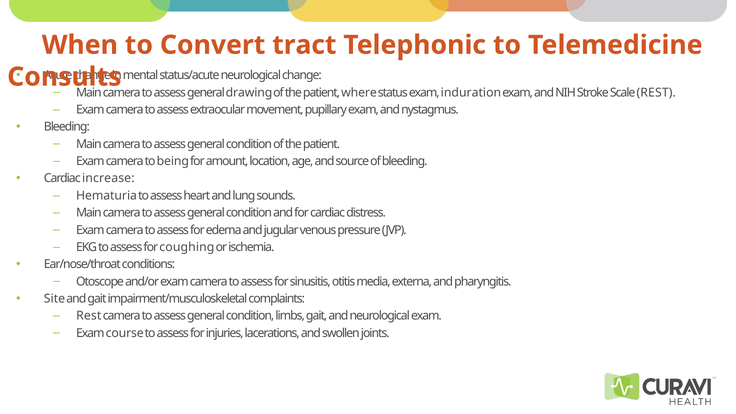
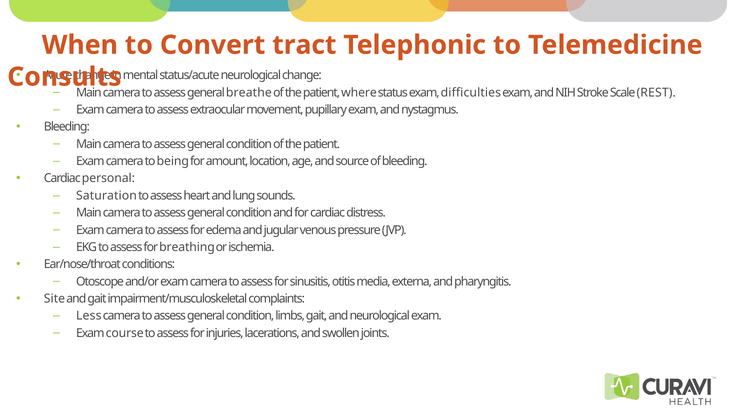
drawing: drawing -> breathe
induration: induration -> difficulties
increase: increase -> personal
Hematuria: Hematuria -> Saturation
coughing: coughing -> breathing
Rest at (89, 316): Rest -> Less
